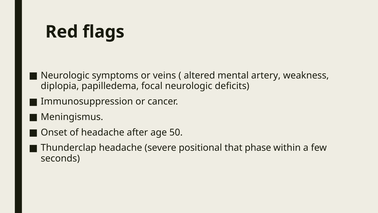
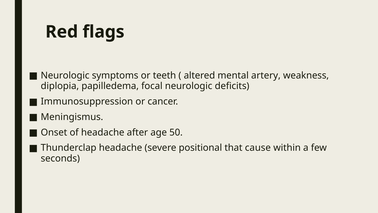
veins: veins -> teeth
phase: phase -> cause
